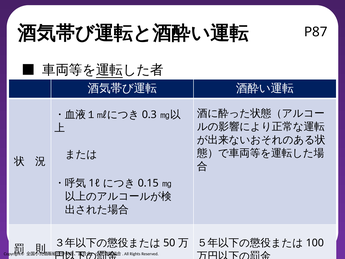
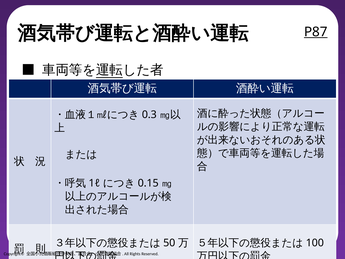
P87 underline: none -> present
